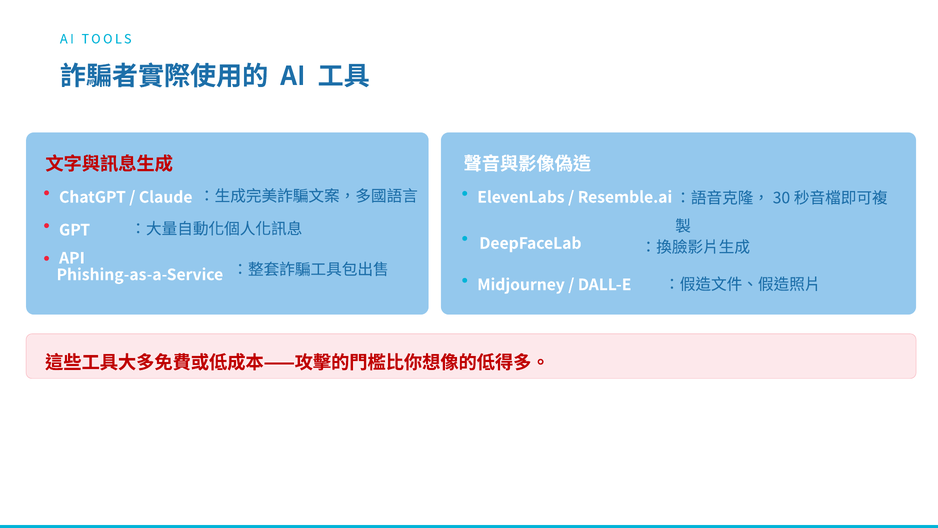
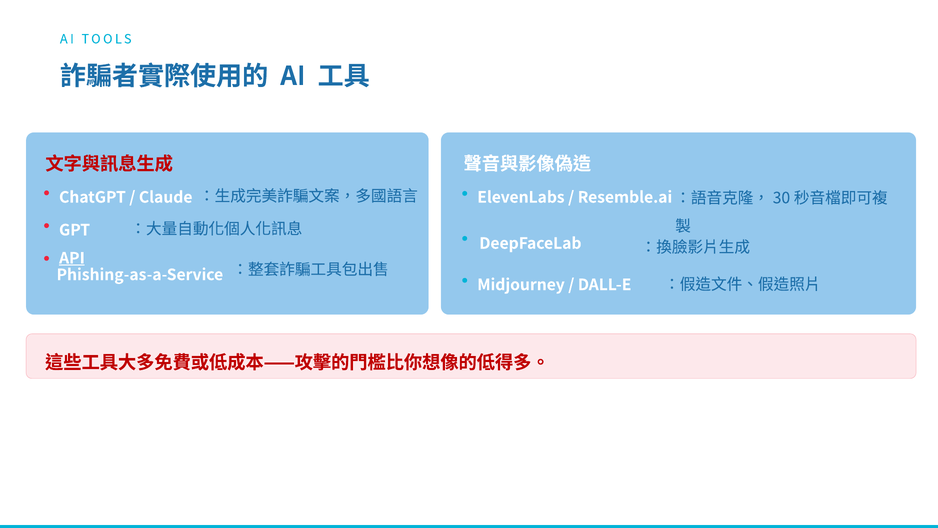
API underline: none -> present
